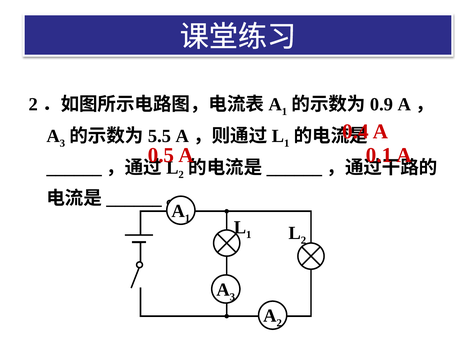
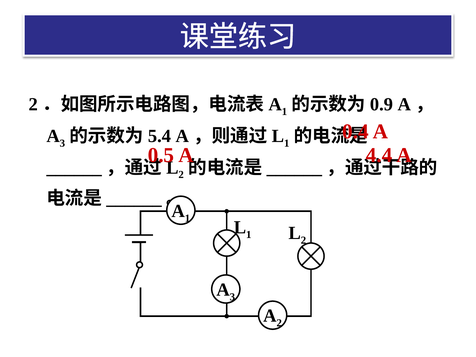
5.5: 5.5 -> 5.4
0.1: 0.1 -> 4.4
